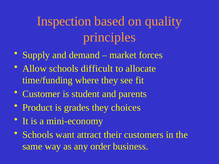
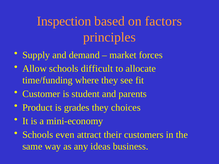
quality: quality -> factors
want: want -> even
order: order -> ideas
